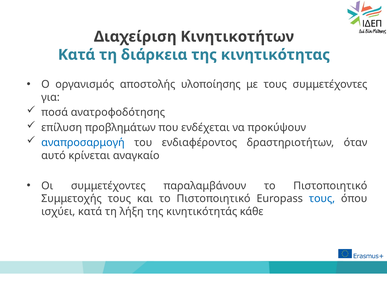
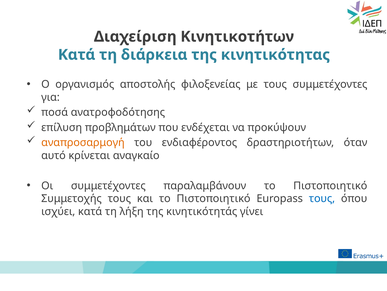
υλοποίησης: υλοποίησης -> φιλοξενείας
αναπροσαρμογή colour: blue -> orange
κάθε: κάθε -> γίνει
